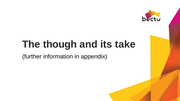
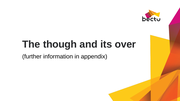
take: take -> over
